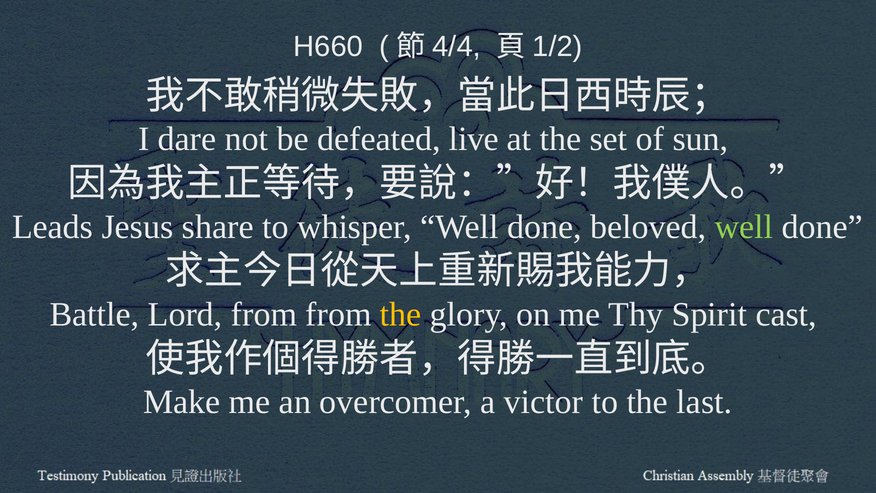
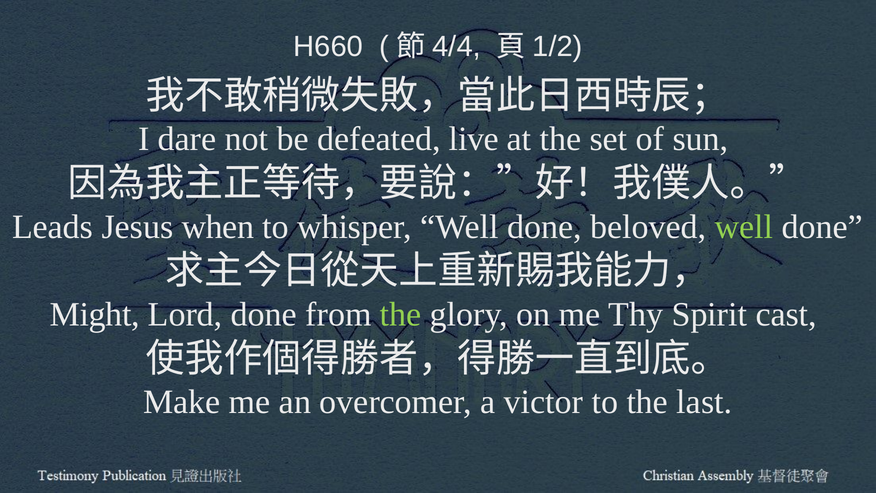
share: share -> when
Battle: Battle -> Might
Lord from: from -> done
the at (401, 314) colour: yellow -> light green
